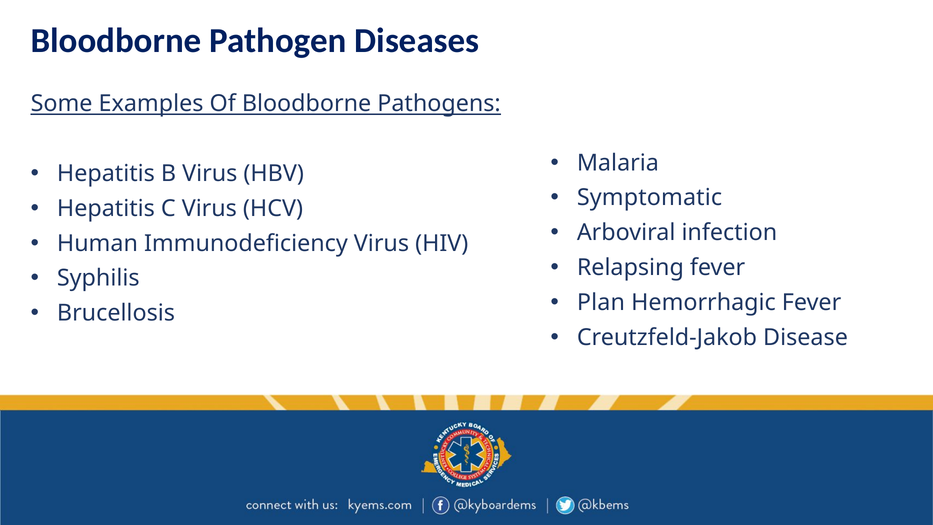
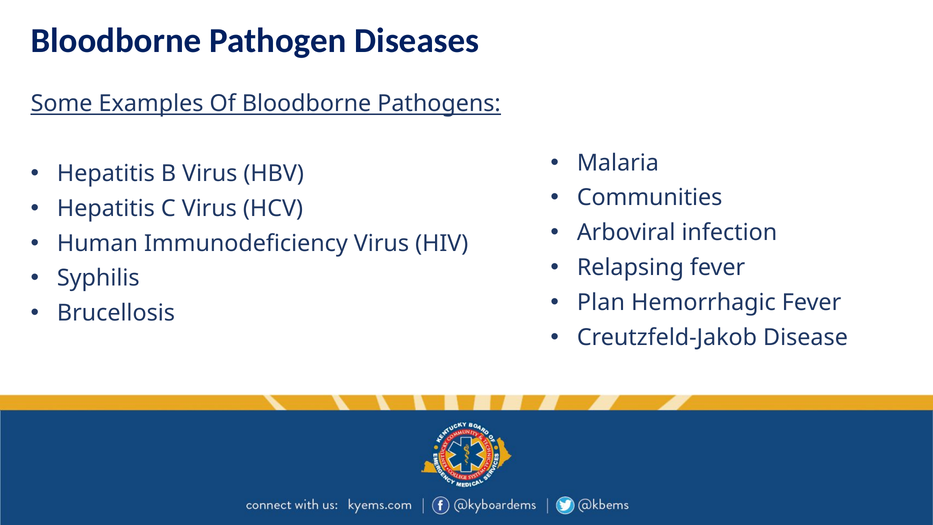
Symptomatic: Symptomatic -> Communities
